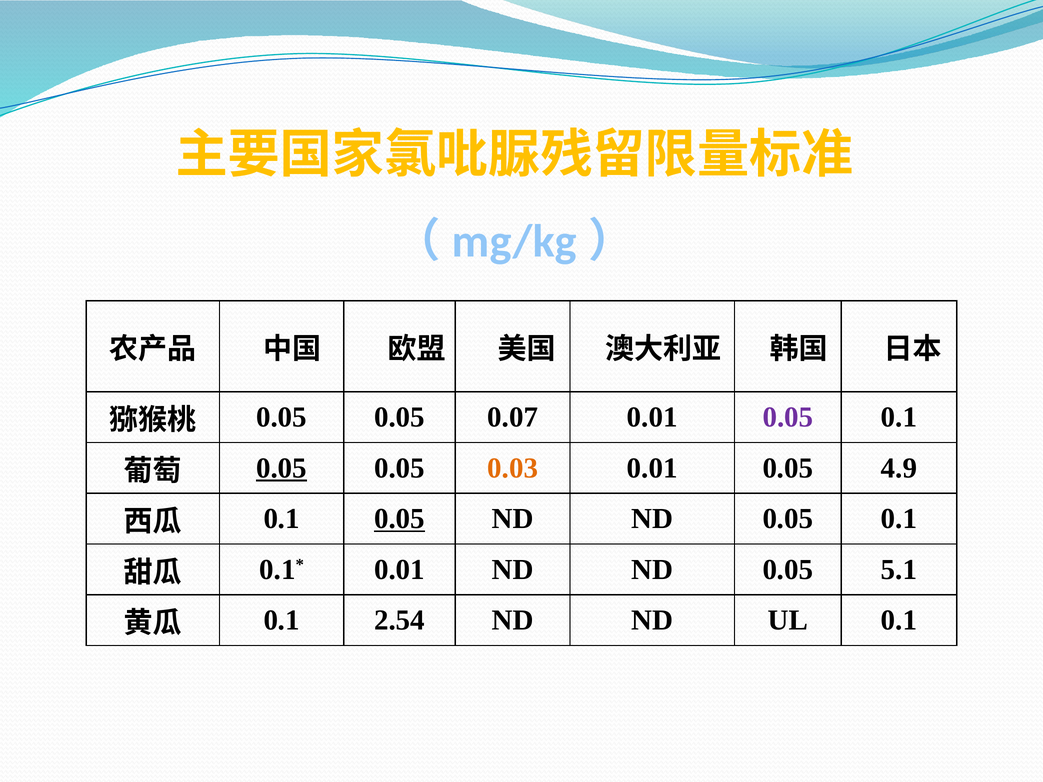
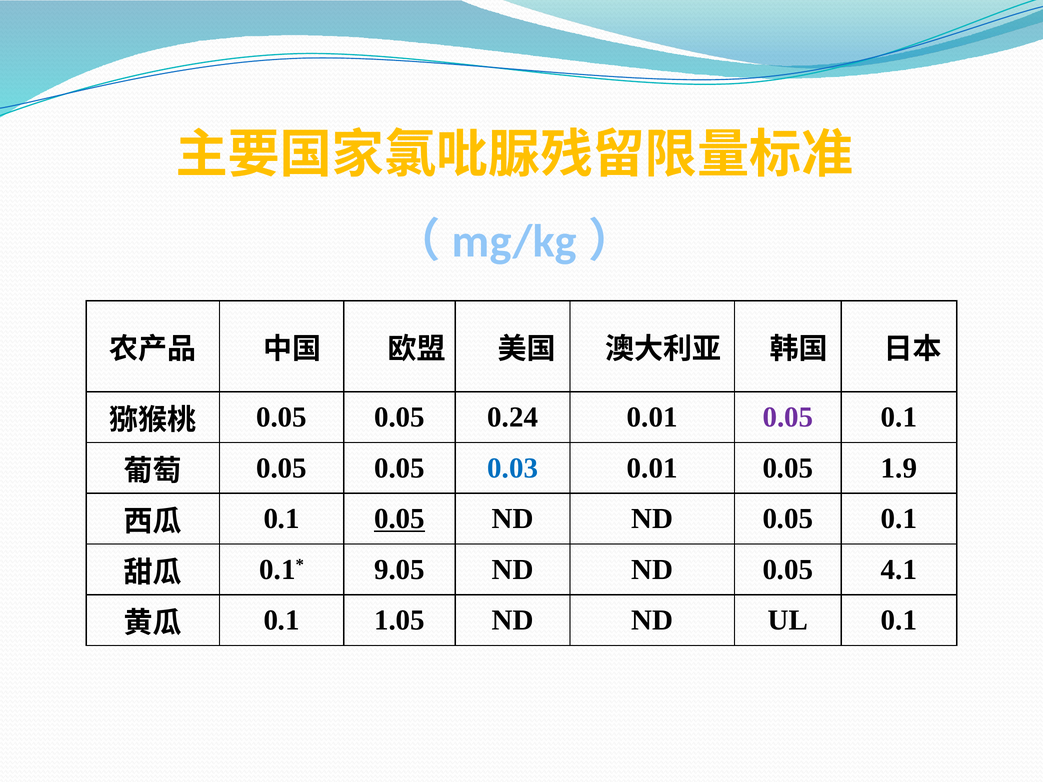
0.07: 0.07 -> 0.24
0.05 at (282, 468) underline: present -> none
0.03 colour: orange -> blue
4.9: 4.9 -> 1.9
0.01 at (400, 570): 0.01 -> 9.05
5.1: 5.1 -> 4.1
2.54: 2.54 -> 1.05
